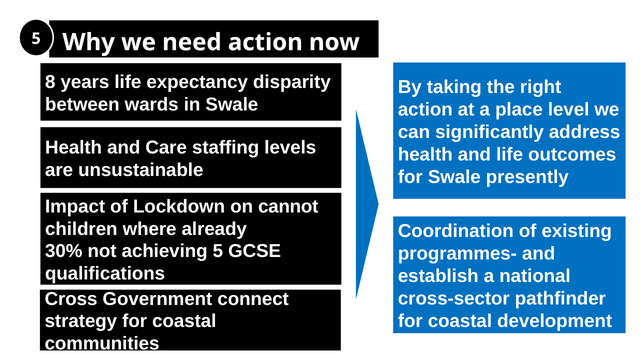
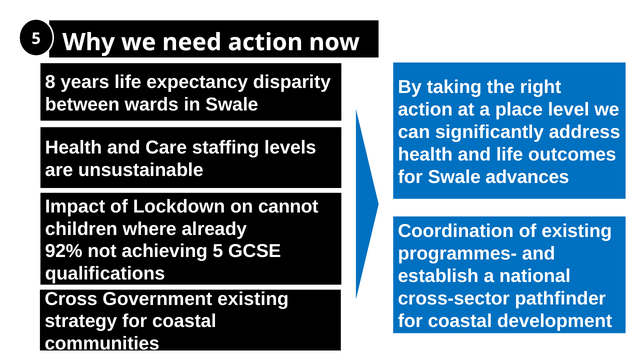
presently: presently -> advances
30%: 30% -> 92%
Government connect: connect -> existing
